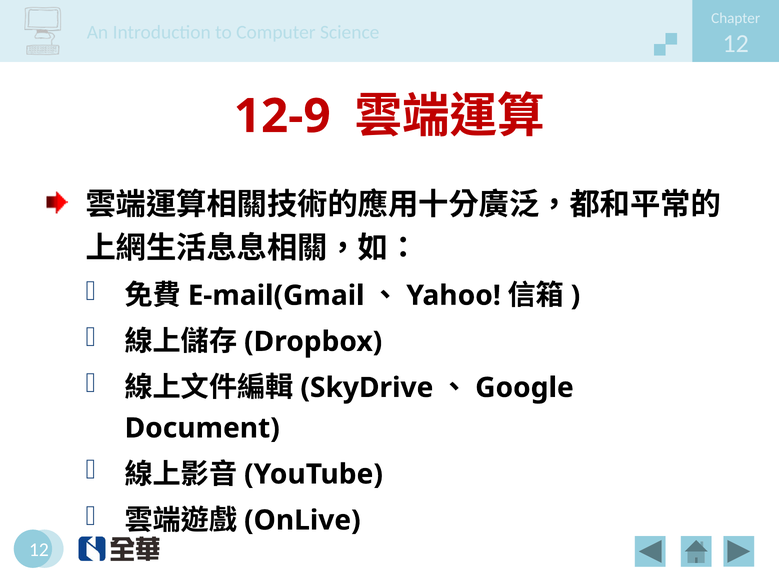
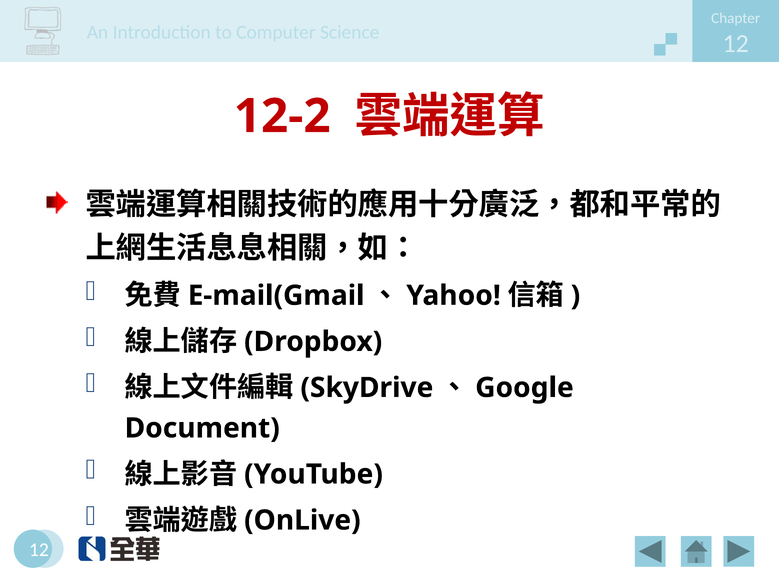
12-9: 12-9 -> 12-2
